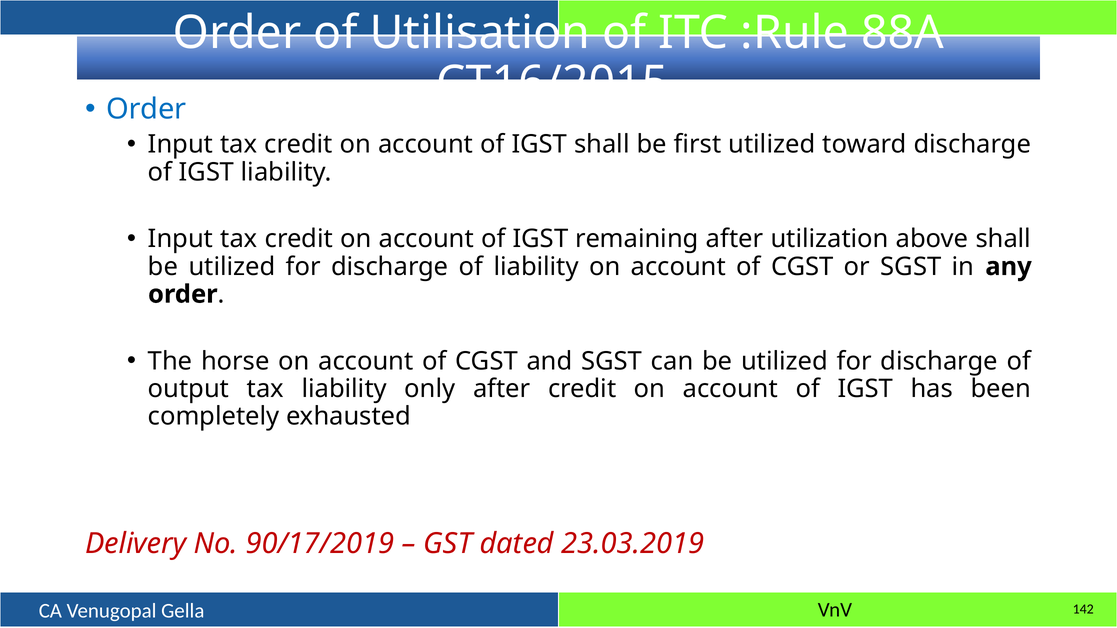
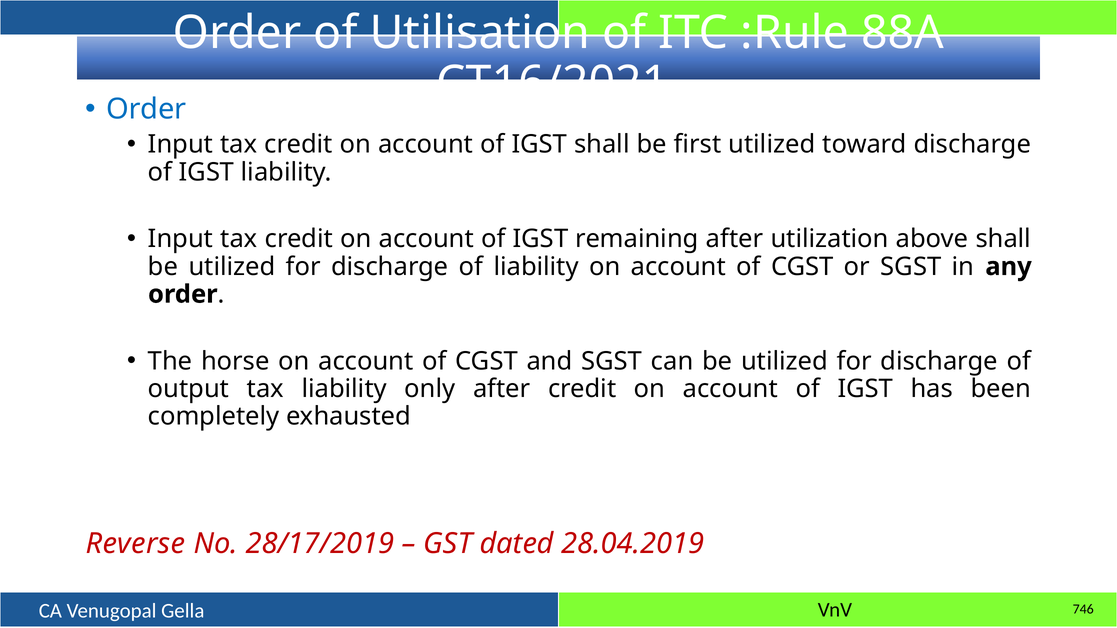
CT16/2015: CT16/2015 -> CT16/2021
Delivery: Delivery -> Reverse
90/17/2019: 90/17/2019 -> 28/17/2019
23.03.2019: 23.03.2019 -> 28.04.2019
142: 142 -> 746
